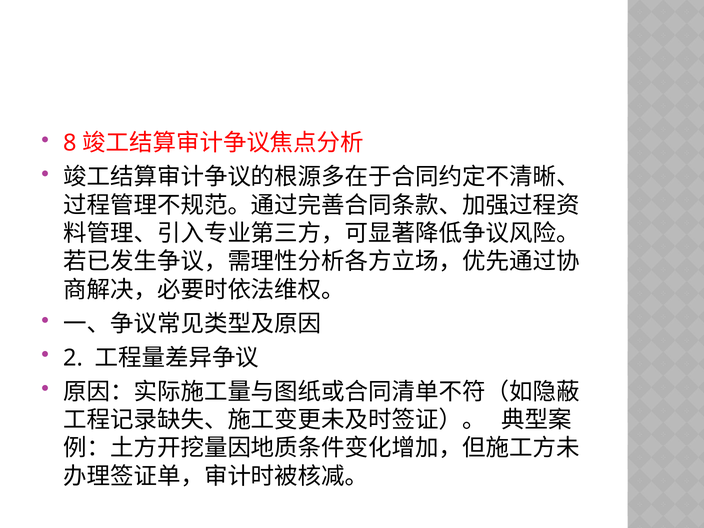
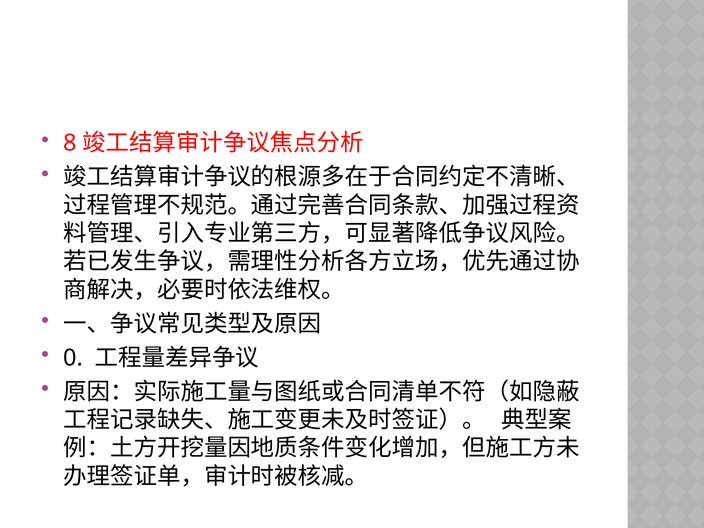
2: 2 -> 0
